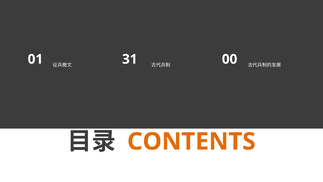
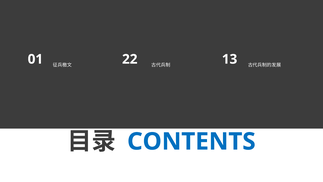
31: 31 -> 22
00: 00 -> 13
CONTENTS colour: orange -> blue
